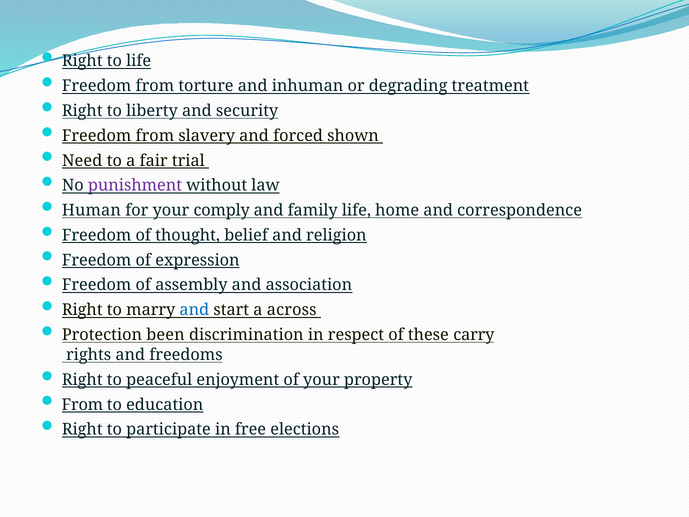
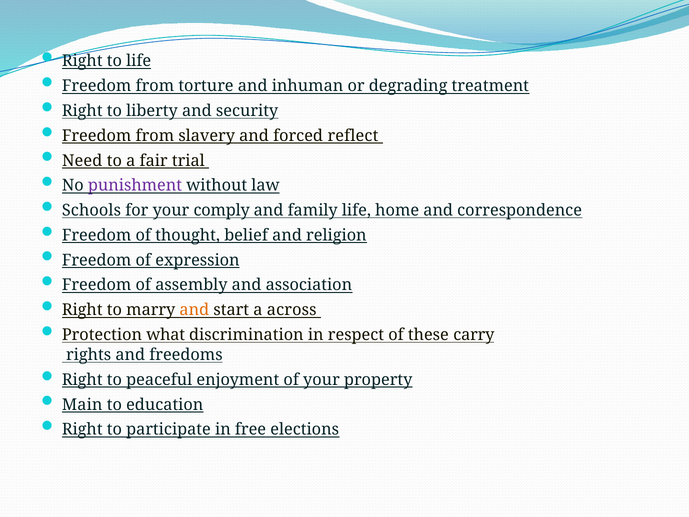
shown: shown -> reflect
Human: Human -> Schools
and at (194, 310) colour: blue -> orange
been: been -> what
From at (82, 404): From -> Main
